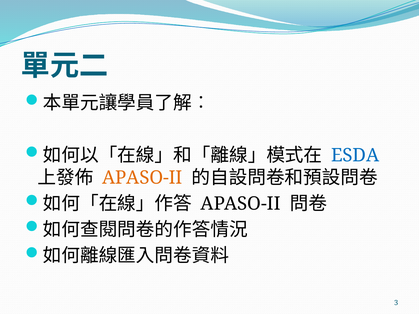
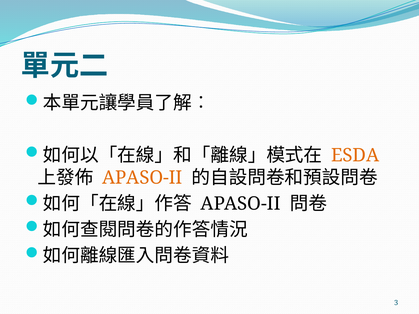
ESDA colour: blue -> orange
